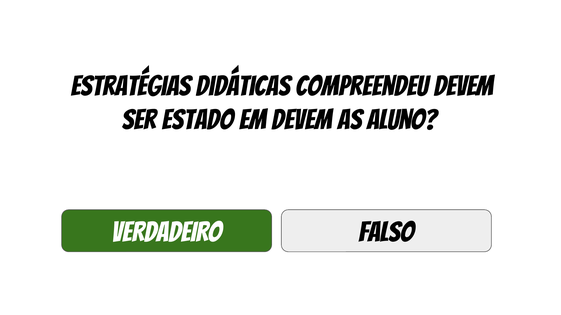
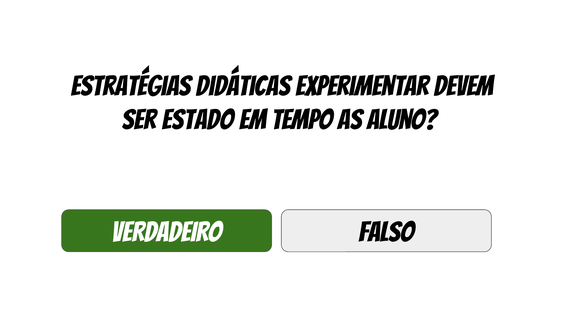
compreendeu: compreendeu -> experimentar
em devem: devem -> tempo
